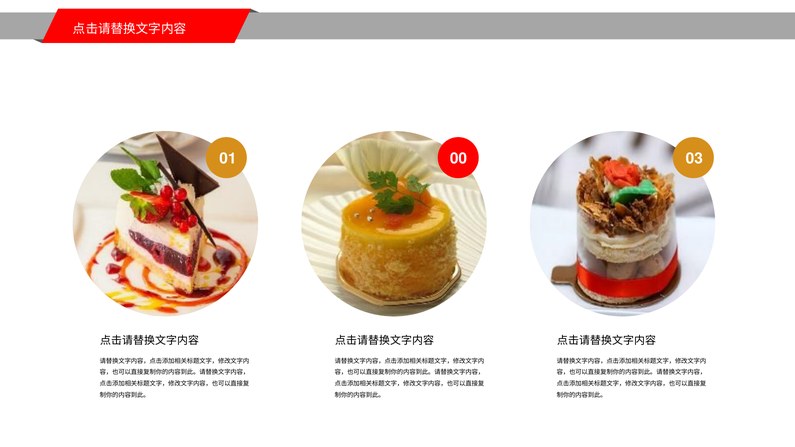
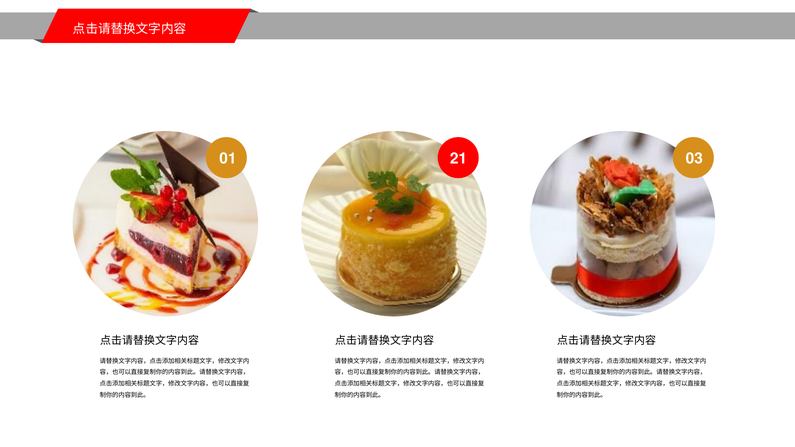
00: 00 -> 21
